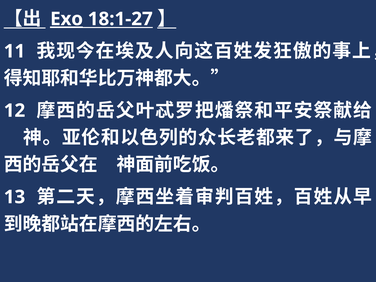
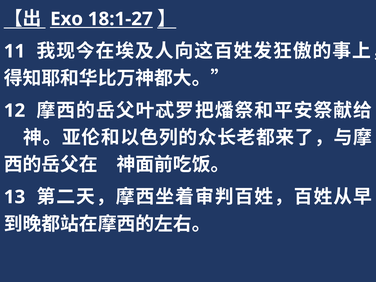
Exo underline: present -> none
